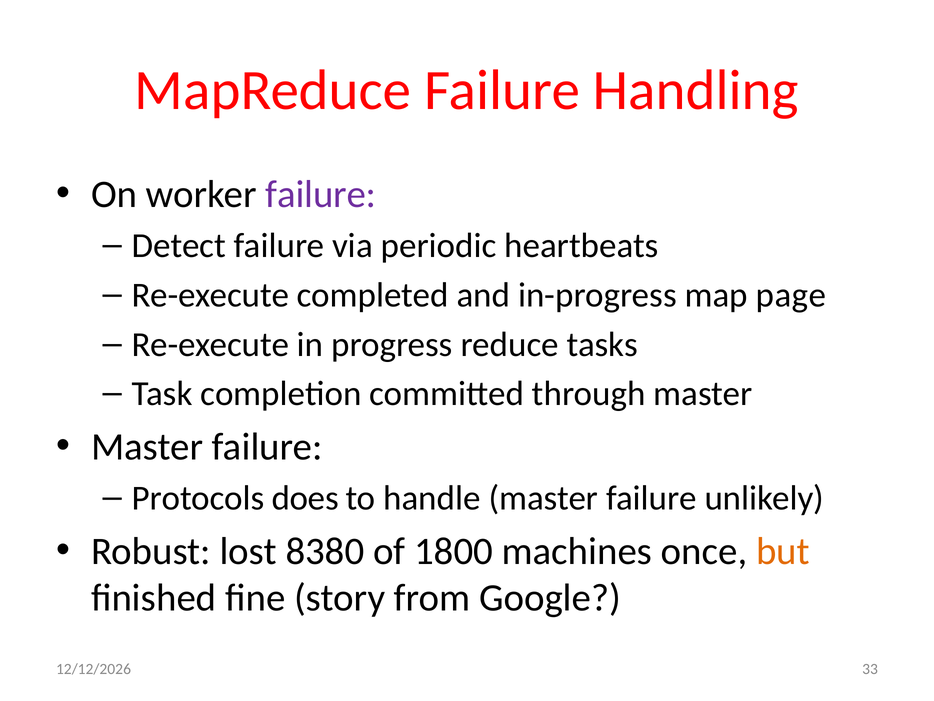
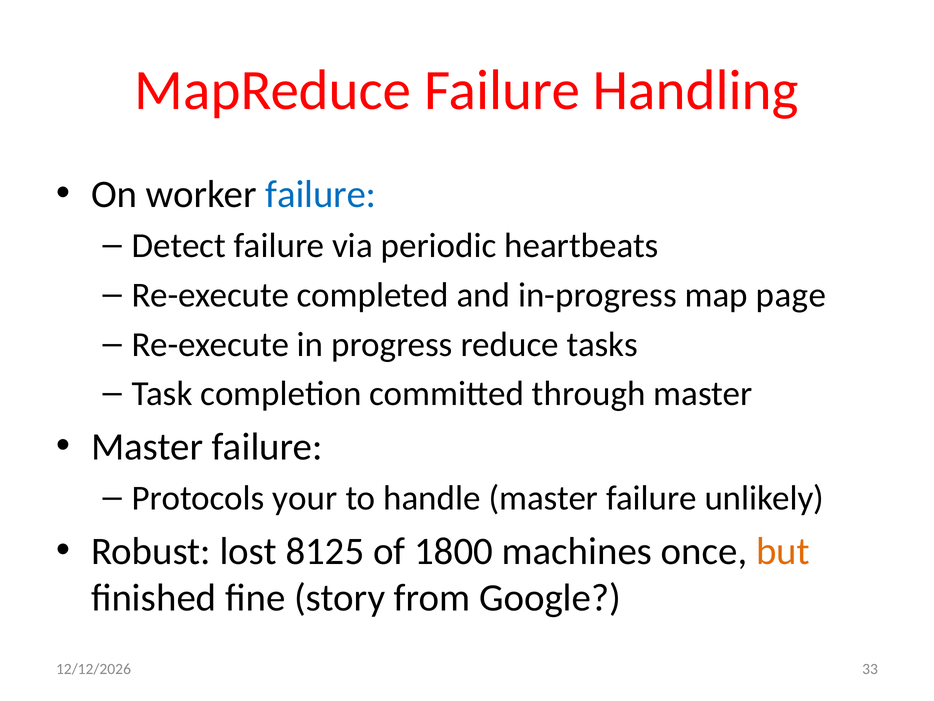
failure at (321, 194) colour: purple -> blue
does: does -> your
8380: 8380 -> 8125
